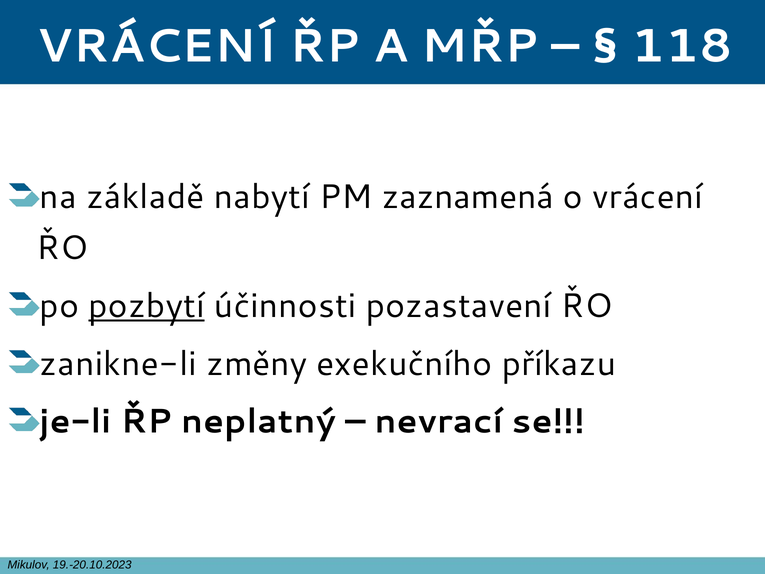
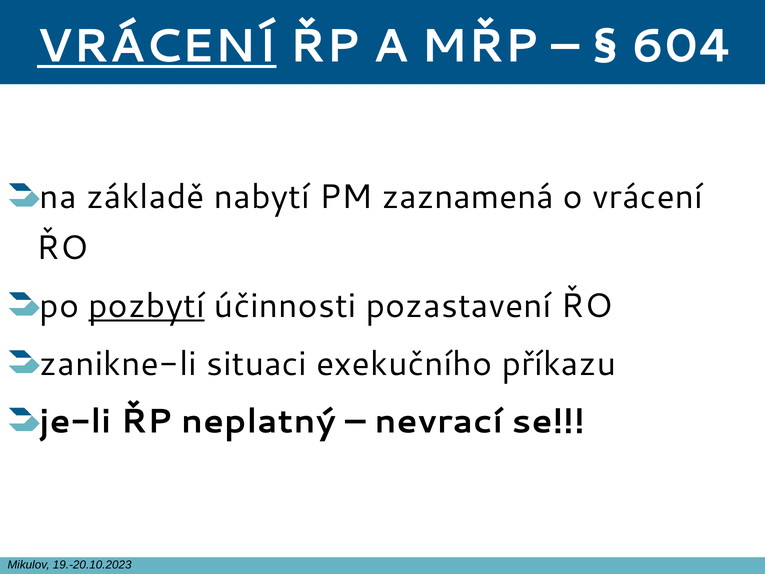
VRÁCENÍ at (157, 46) underline: none -> present
118: 118 -> 604
změny: změny -> situaci
